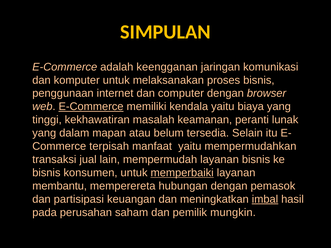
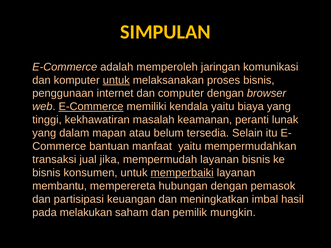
keengganan: keengganan -> memperoleh
untuk at (116, 80) underline: none -> present
terpisah: terpisah -> bantuan
lain: lain -> jika
imbal underline: present -> none
perusahan: perusahan -> melakukan
